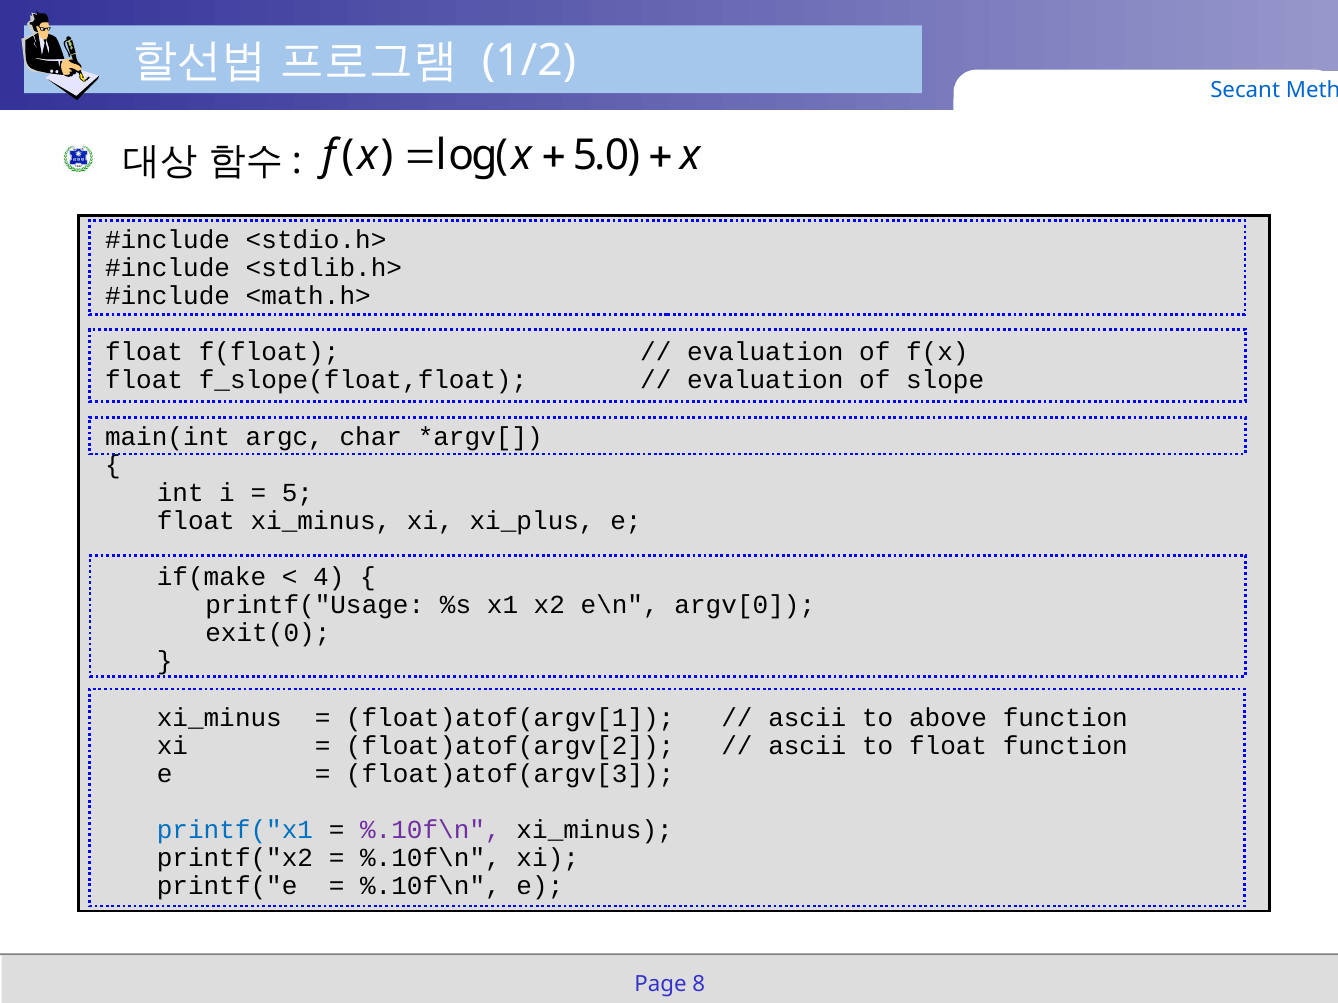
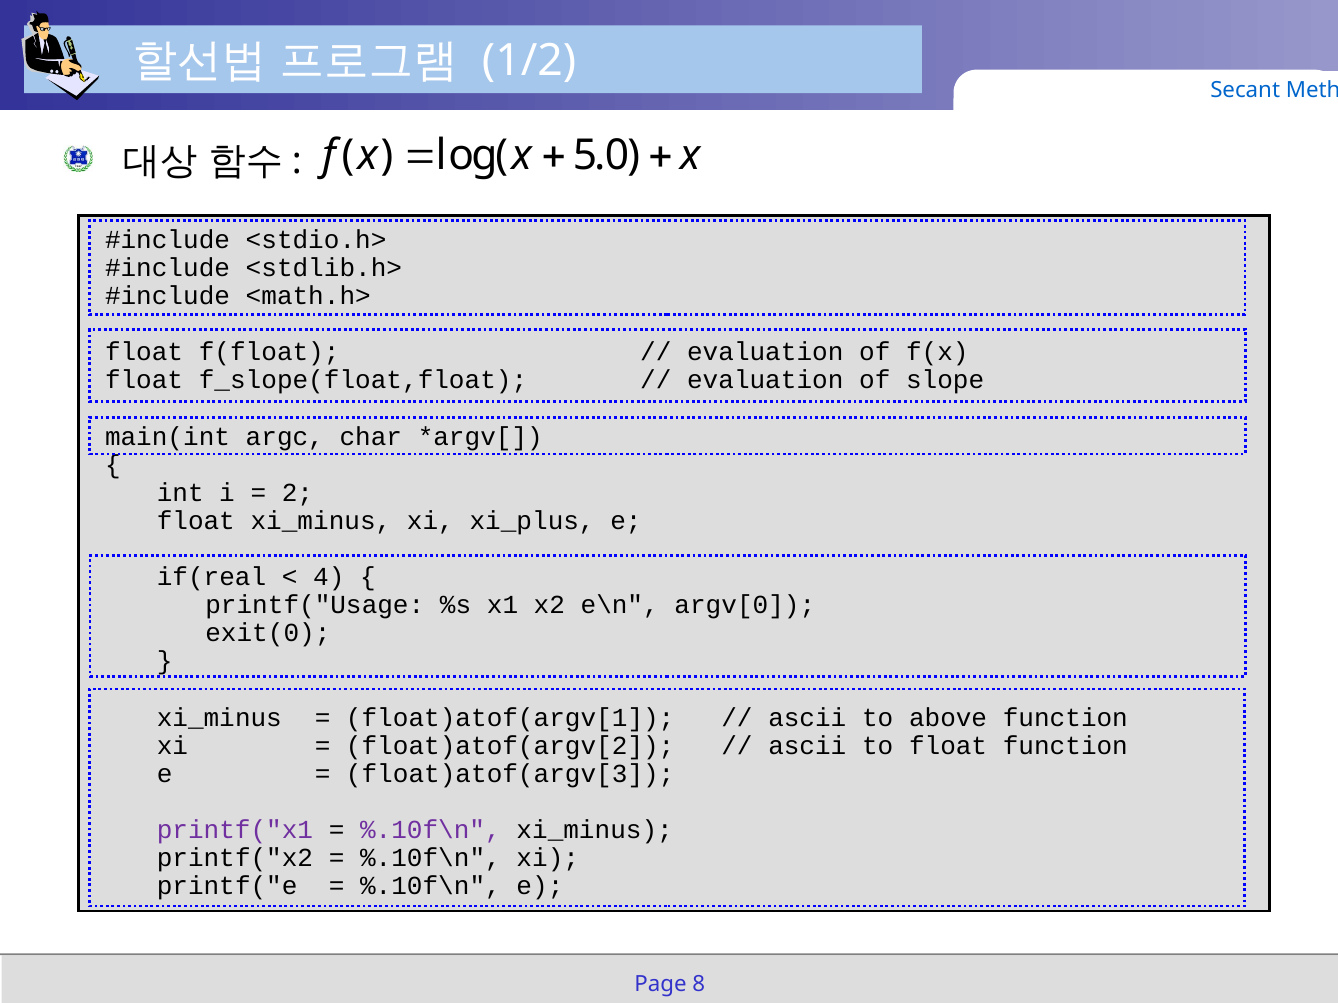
5: 5 -> 2
if(make: if(make -> if(real
printf("x1 colour: blue -> purple
